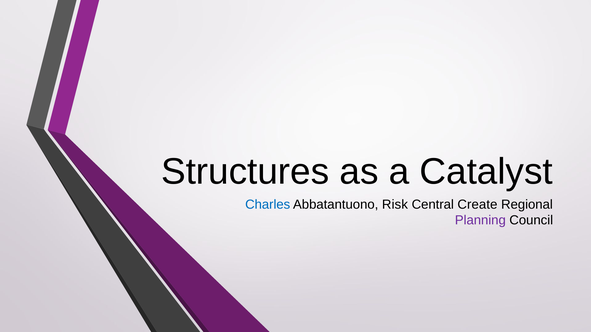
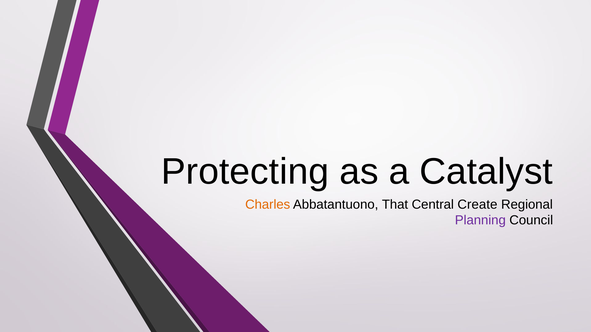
Structures: Structures -> Protecting
Charles colour: blue -> orange
Risk: Risk -> That
